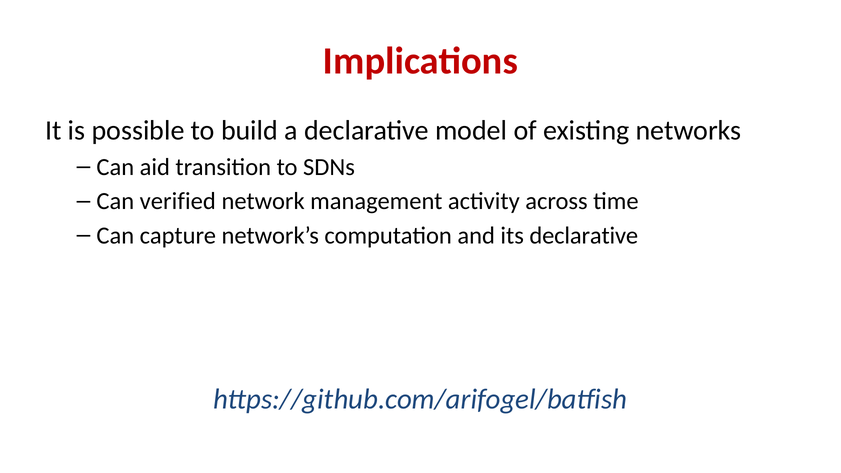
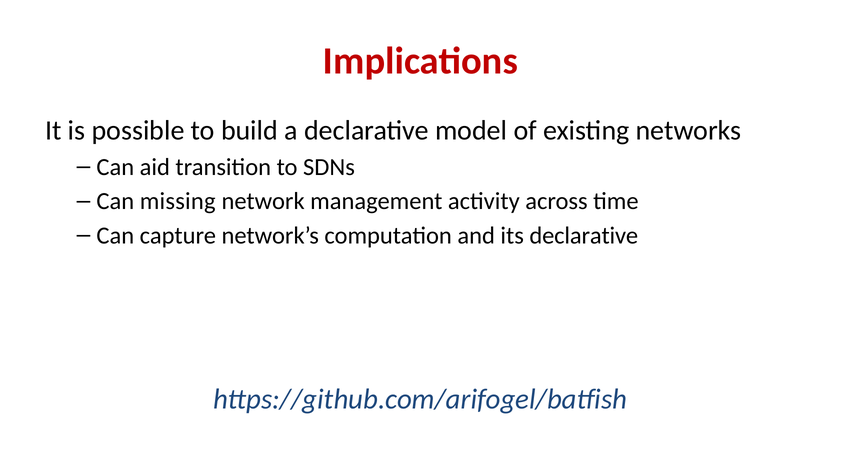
verified: verified -> missing
